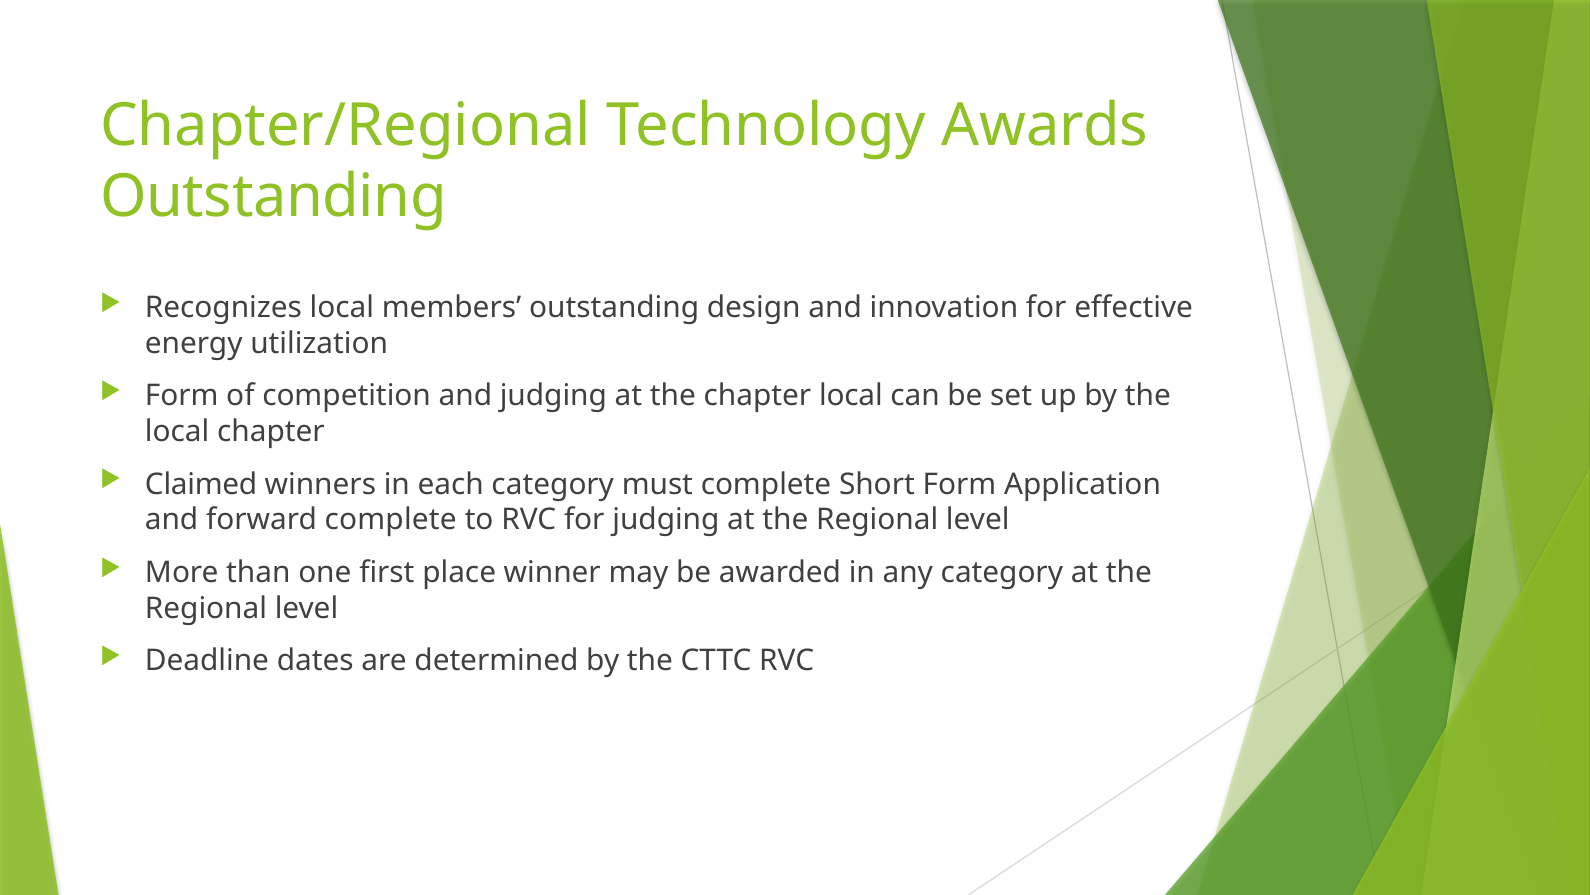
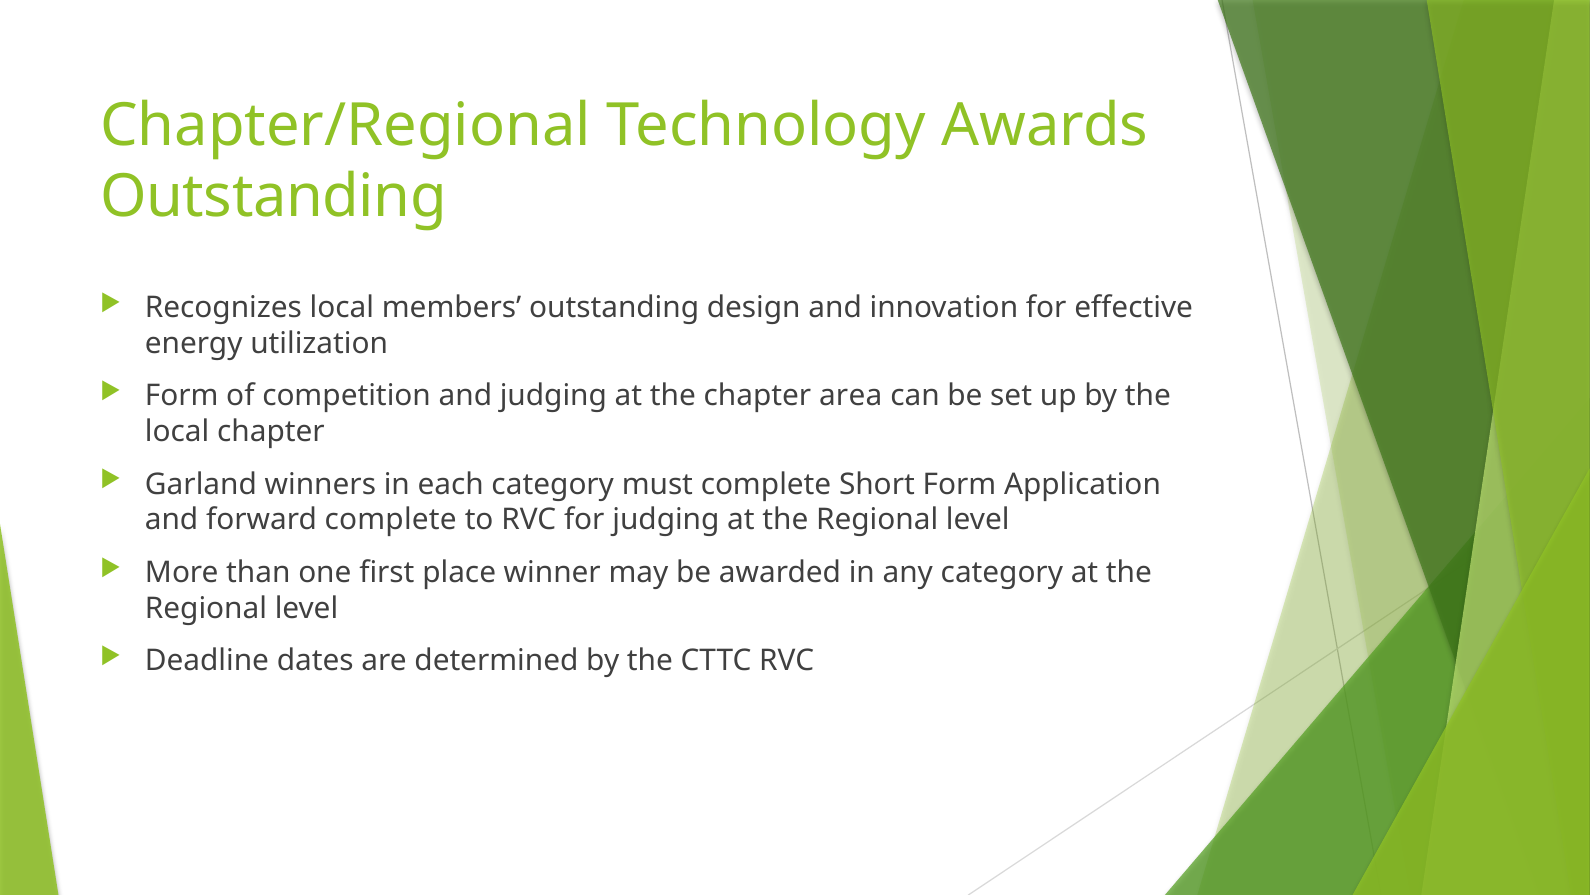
chapter local: local -> area
Claimed: Claimed -> Garland
